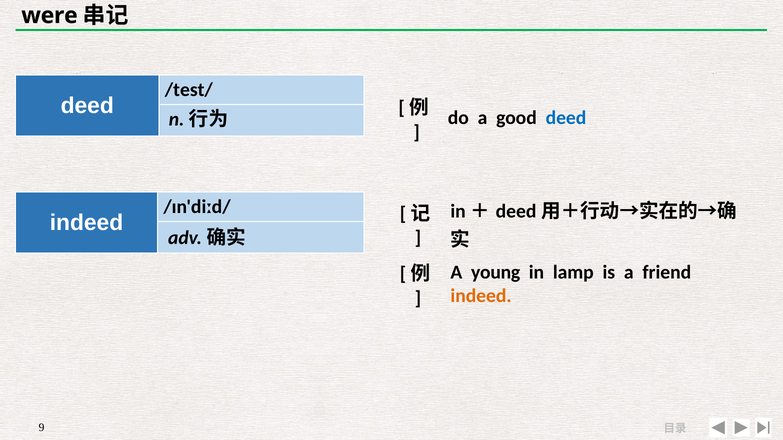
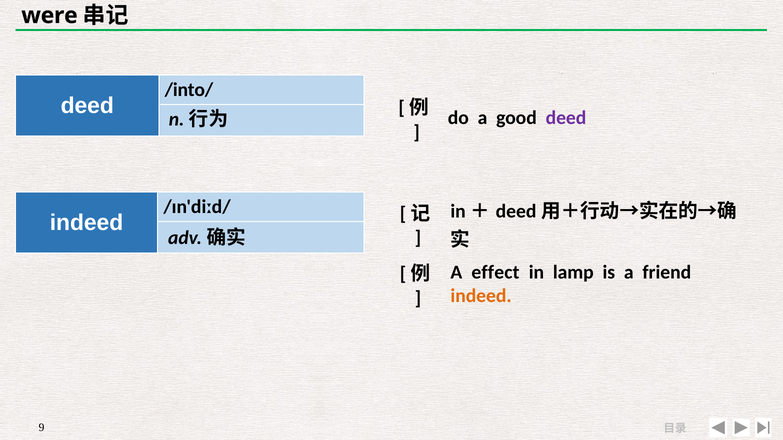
/test/: /test/ -> /into/
deed at (566, 118) colour: blue -> purple
young: young -> effect
